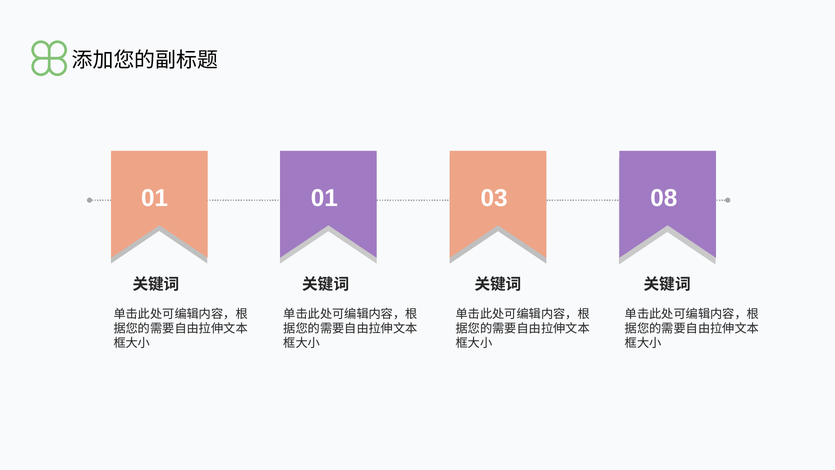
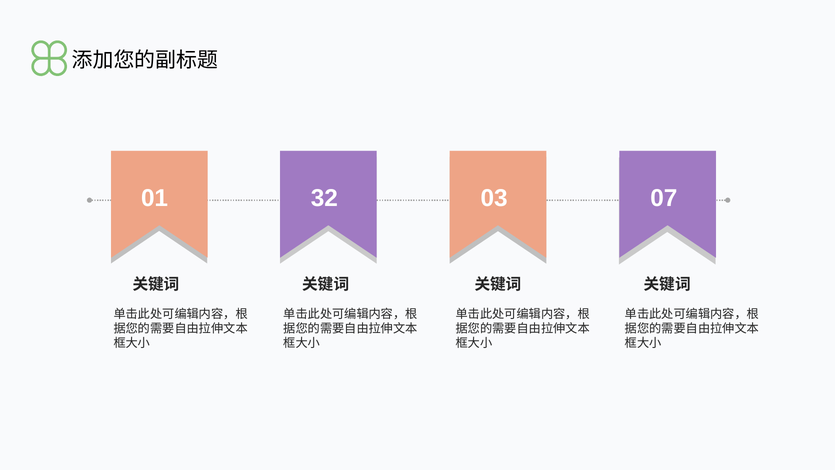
01 01: 01 -> 32
08: 08 -> 07
